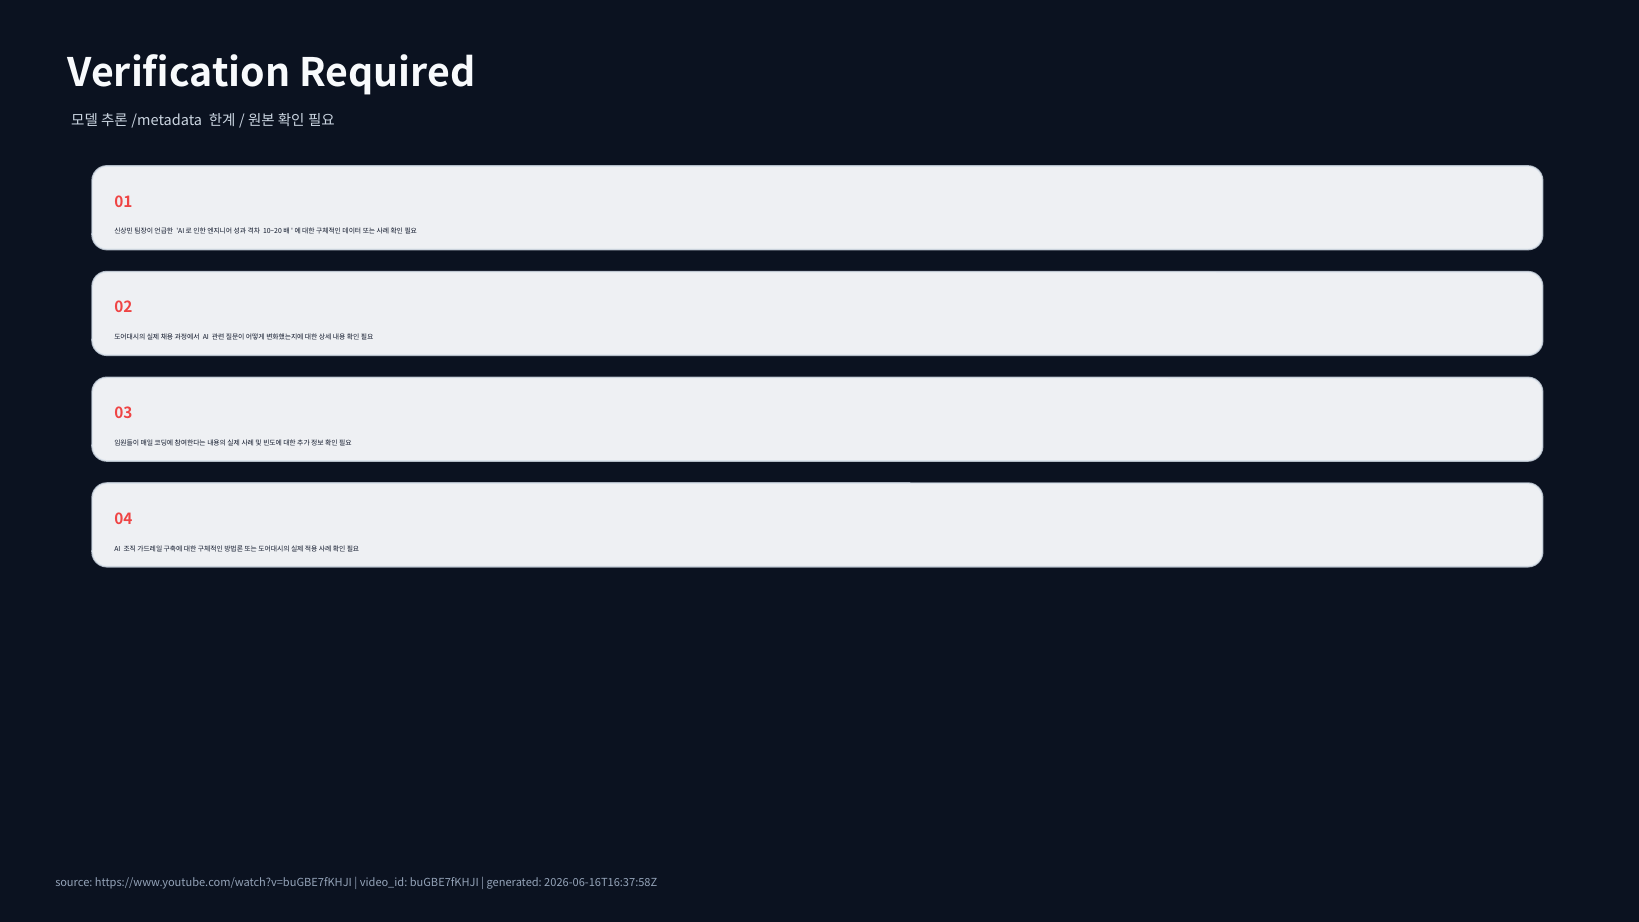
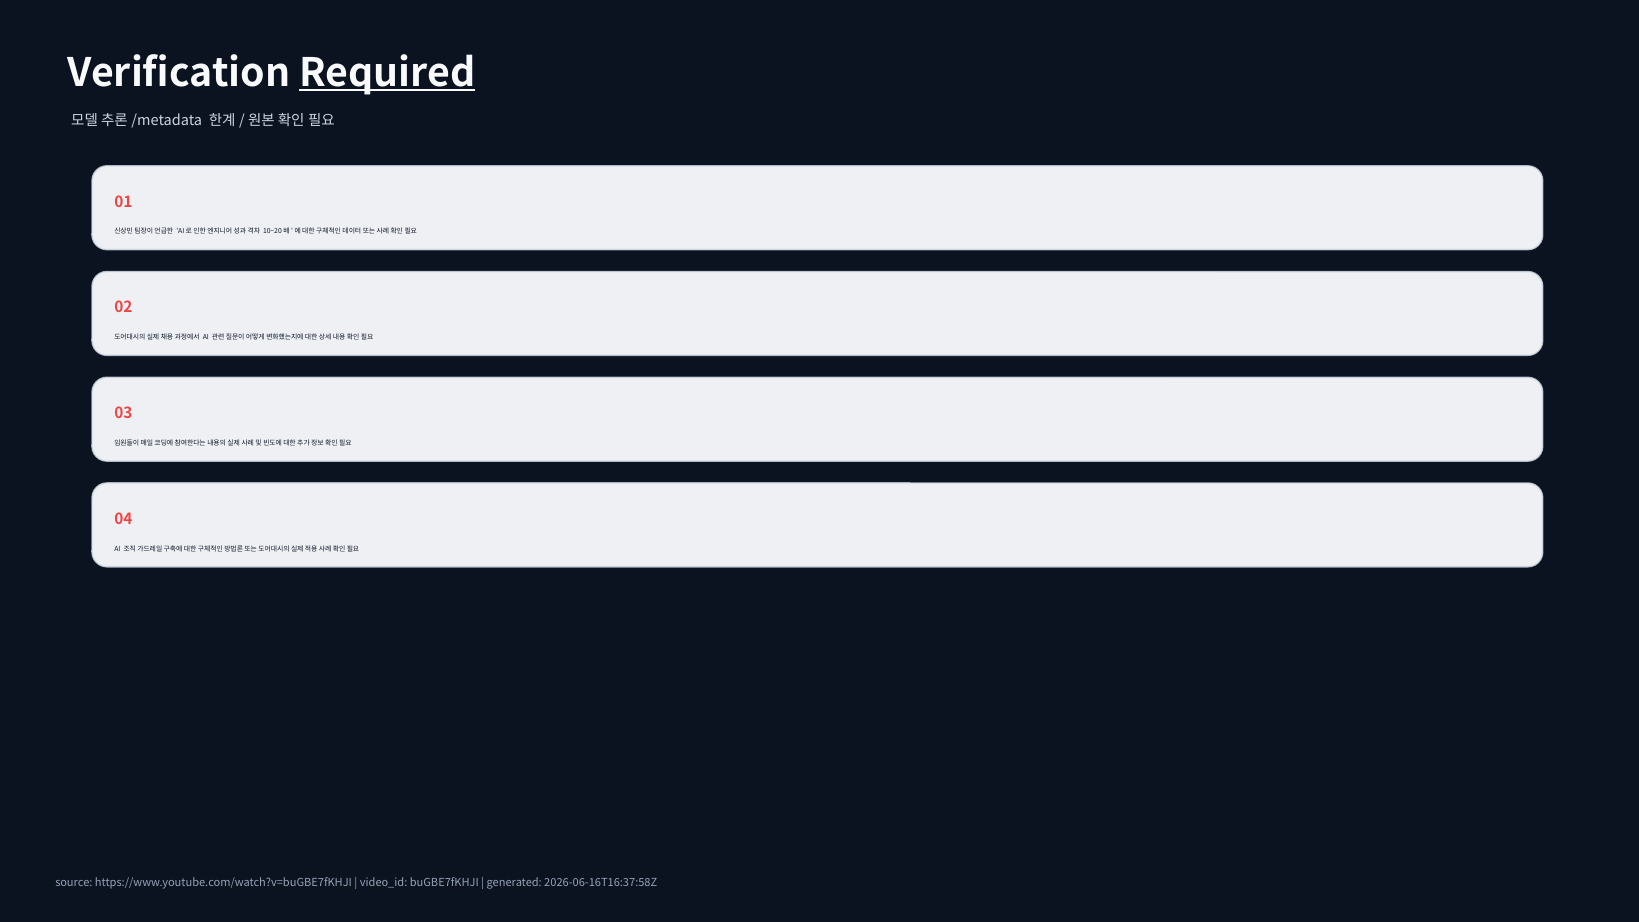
Required underline: none -> present
